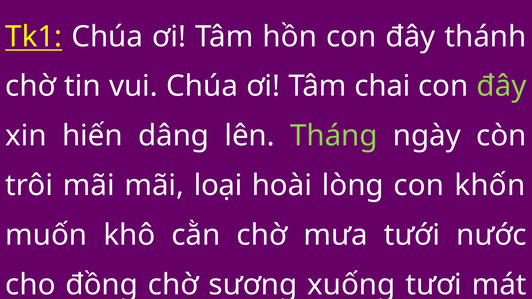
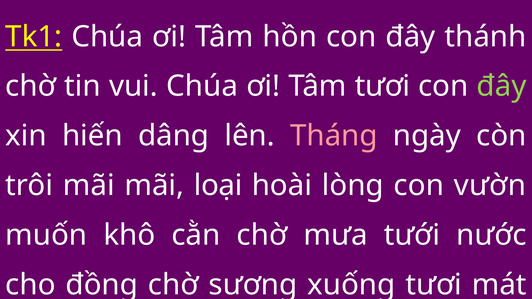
Tâm chai: chai -> tươi
Tháng colour: light green -> pink
khốn: khốn -> vườn
